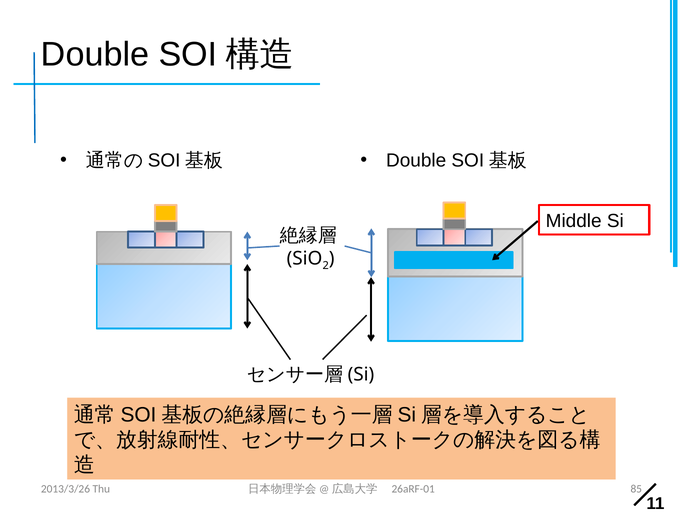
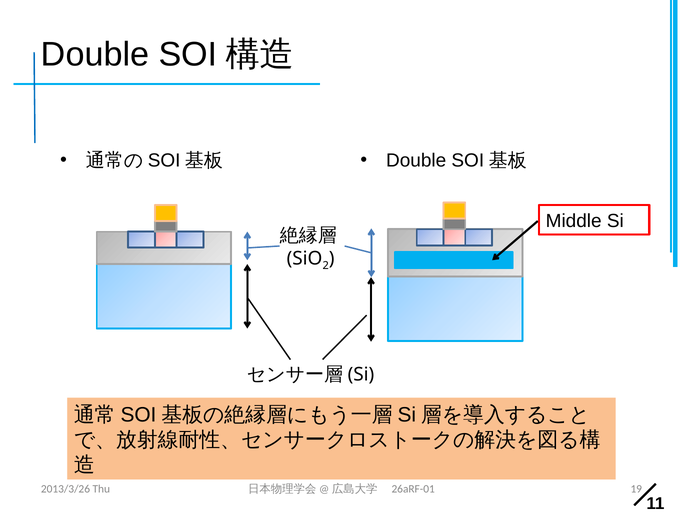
85: 85 -> 19
